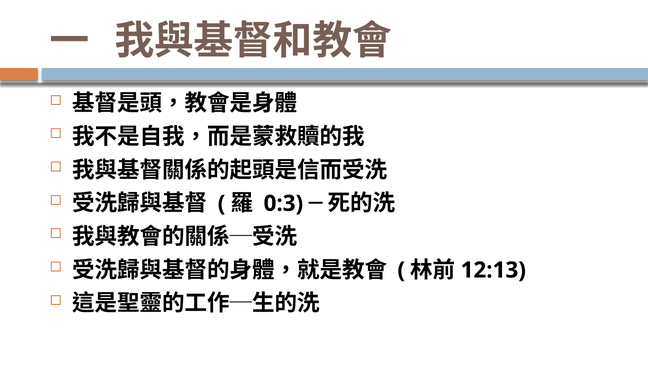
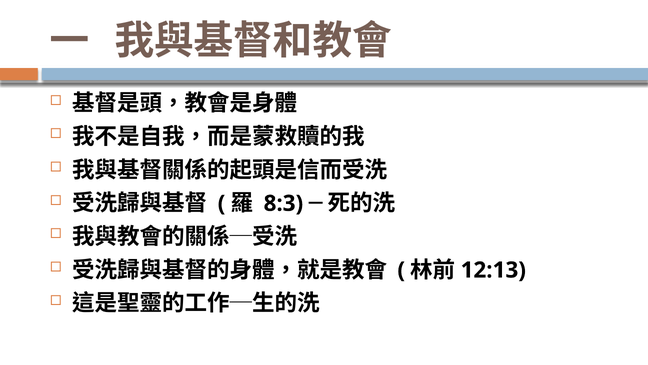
0:3: 0:3 -> 8:3
